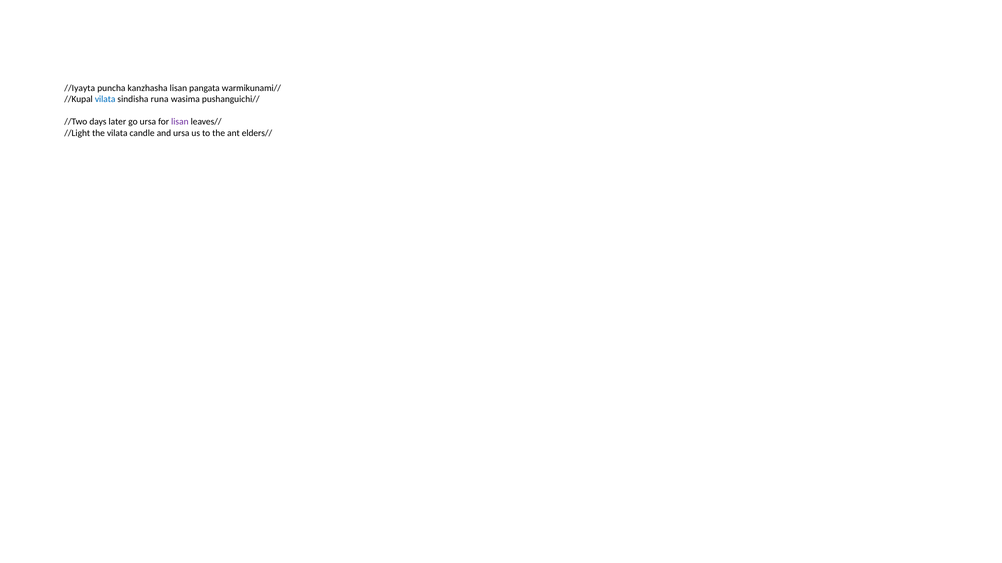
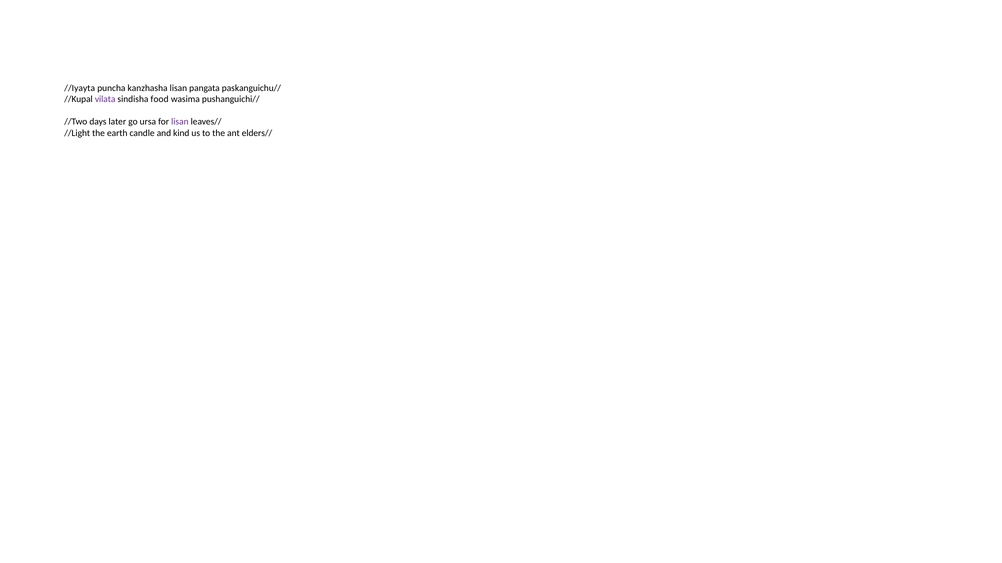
warmikunami//: warmikunami// -> paskanguichu//
vilata at (105, 99) colour: blue -> purple
runa: runa -> food
the vilata: vilata -> earth
and ursa: ursa -> kind
